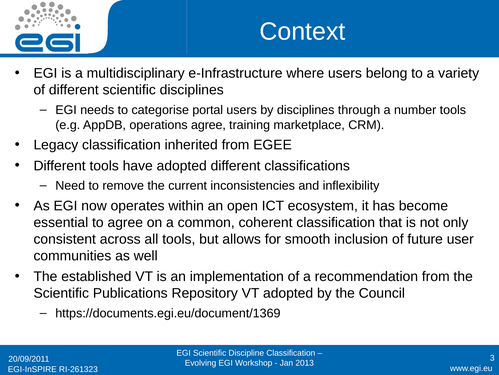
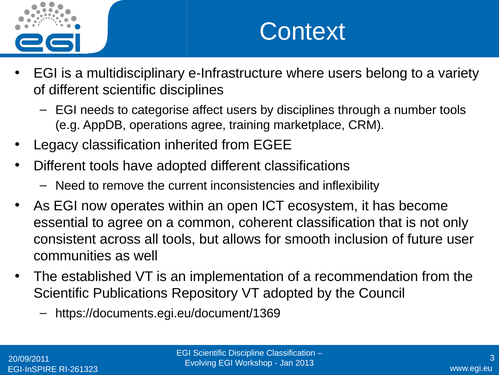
portal: portal -> affect
